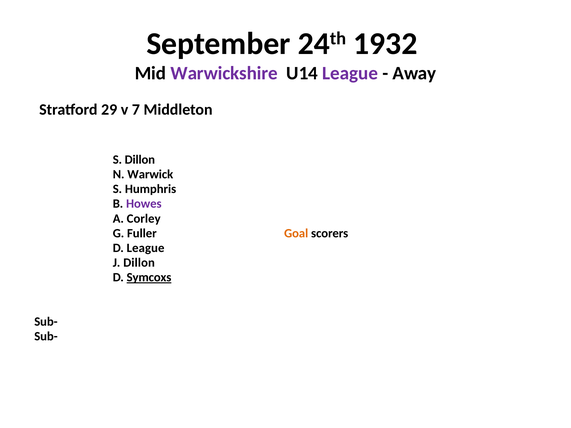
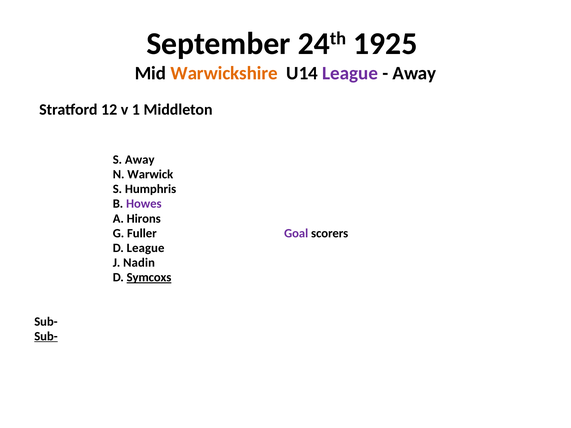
1932: 1932 -> 1925
Warwickshire colour: purple -> orange
29: 29 -> 12
7: 7 -> 1
S Dillon: Dillon -> Away
Corley: Corley -> Hirons
Goal colour: orange -> purple
J Dillon: Dillon -> Nadin
Sub- at (46, 336) underline: none -> present
